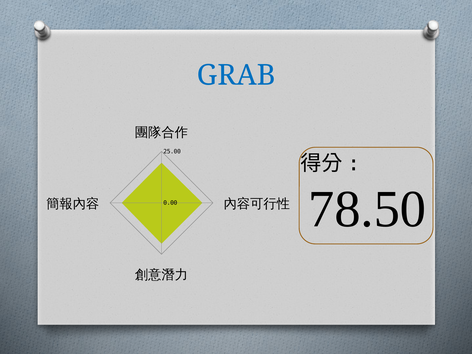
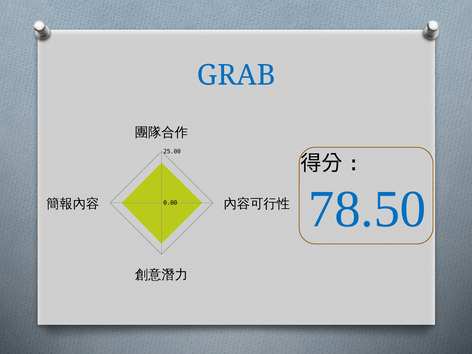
78.50 colour: black -> blue
